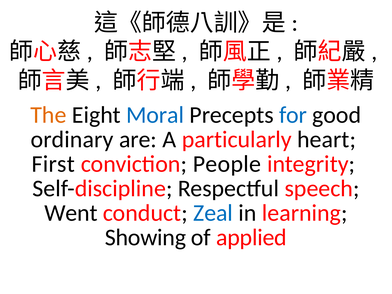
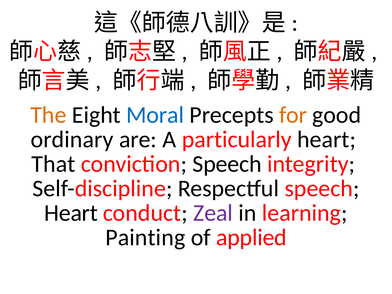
for colour: blue -> orange
First: First -> That
conviction People: People -> Speech
Went at (71, 213): Went -> Heart
Zeal colour: blue -> purple
Showing: Showing -> Painting
